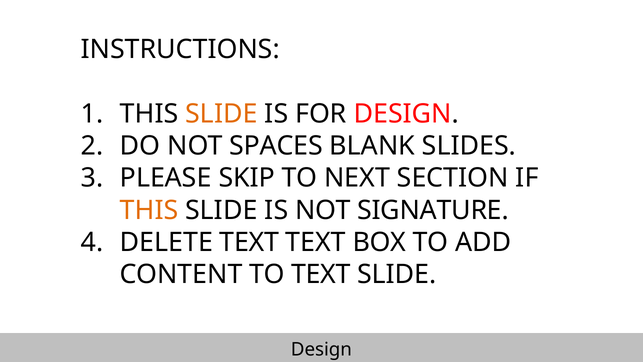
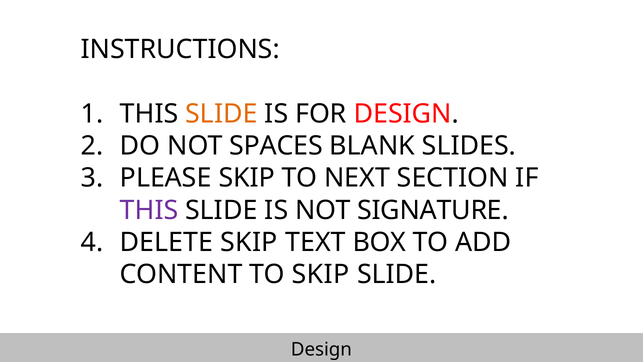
THIS at (149, 210) colour: orange -> purple
DELETE TEXT: TEXT -> SKIP
TO TEXT: TEXT -> SKIP
